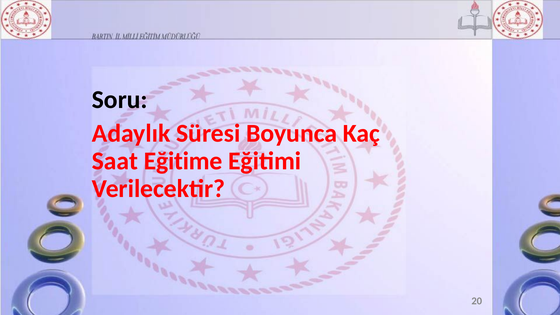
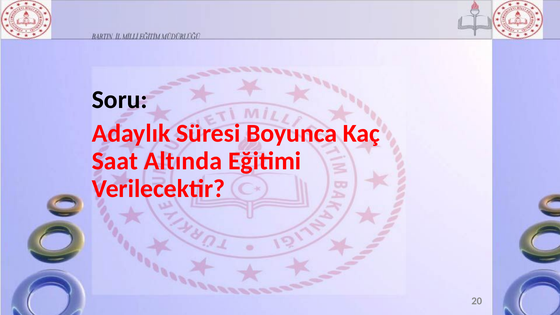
Eğitime: Eğitime -> Altında
